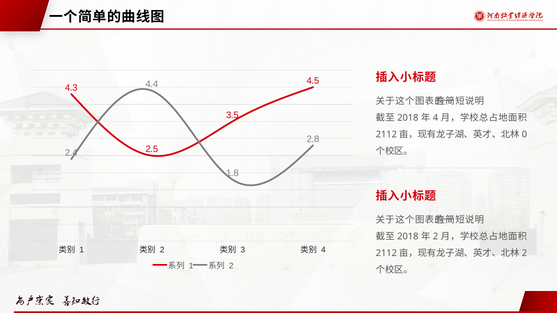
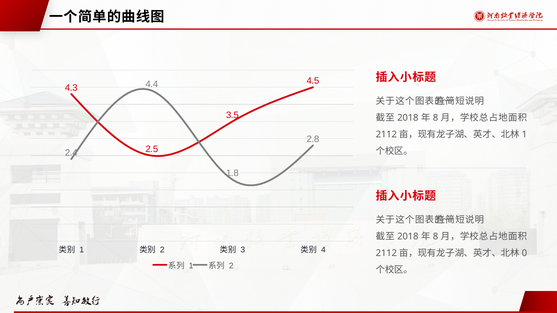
4 at (436, 118): 4 -> 8
0 at (524, 134): 0 -> 1
2 at (436, 237): 2 -> 8
2 at (524, 253): 2 -> 0
